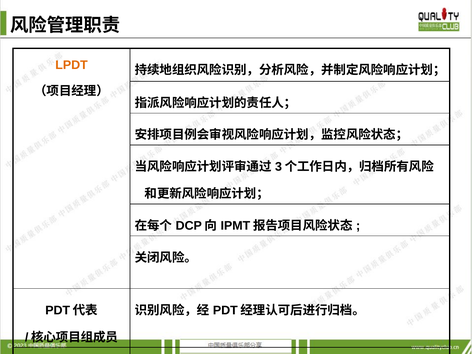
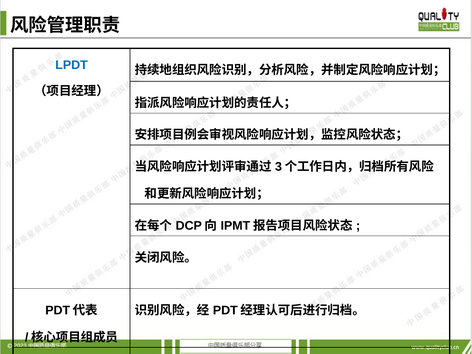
LPDT colour: orange -> blue
